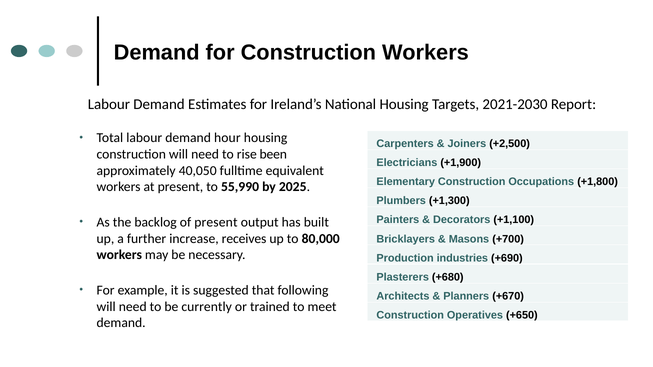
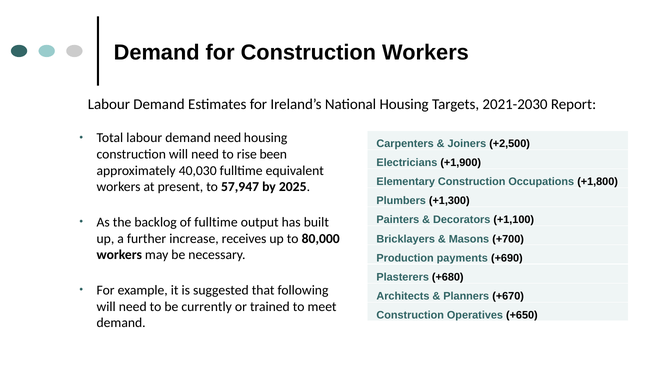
demand hour: hour -> need
40,050: 40,050 -> 40,030
55,990: 55,990 -> 57,947
of present: present -> fulltime
industries: industries -> payments
